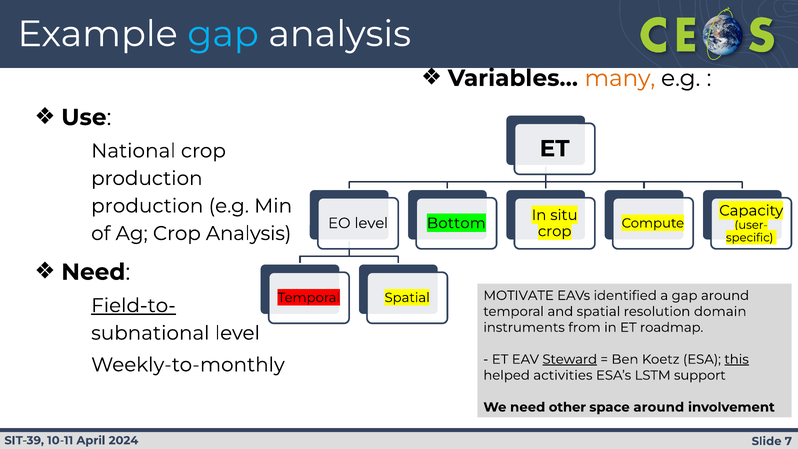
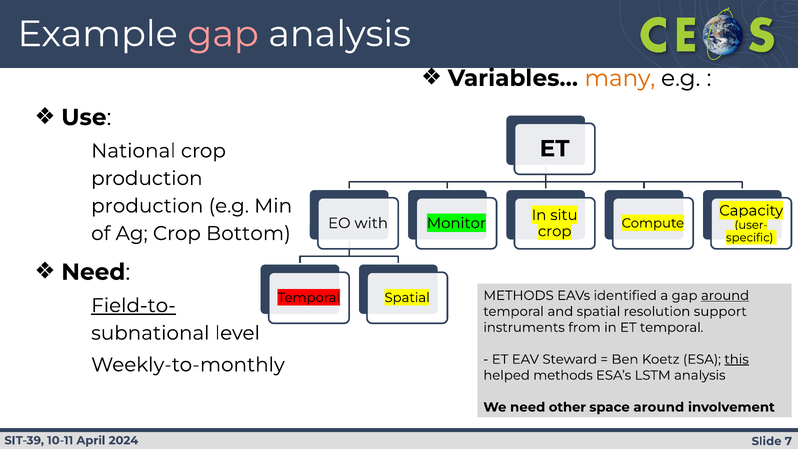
gap at (223, 34) colour: light blue -> pink
EO level: level -> with
Bottom: Bottom -> Monitor
Crop Analysis: Analysis -> Bottom
MOTIVATE at (519, 295): MOTIVATE -> METHODS
around at (725, 295) underline: none -> present
domain: domain -> support
ET roadmap: roadmap -> temporal
Steward underline: present -> none
helped activities: activities -> methods
LSTM support: support -> analysis
